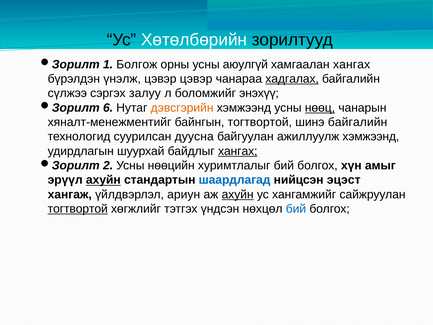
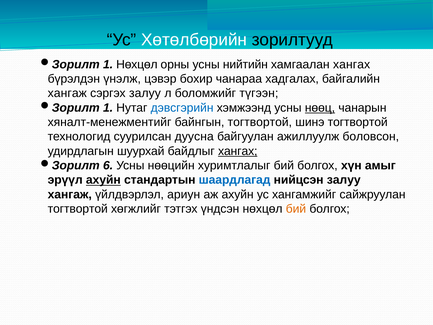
1 Болгож: Болгож -> Нөхцөл
аюулгүй: аюулгүй -> нийтийн
цэвэр цэвэр: цэвэр -> бохир
хадгалах underline: present -> none
сүлжээ at (67, 93): сүлжээ -> хангаж
энэхүү: энэхүү -> түгээн
6 at (108, 108): 6 -> 1
дэвсгэрийн colour: orange -> blue
шинэ байгалийн: байгалийн -> тогтвортой
ажиллуулж хэмжээнд: хэмжээнд -> боловсон
2: 2 -> 6
нийцсэн эцэст: эцэст -> залуу
ахуйн at (238, 194) underline: present -> none
тогтвортой at (78, 209) underline: present -> none
бий at (296, 209) colour: blue -> orange
